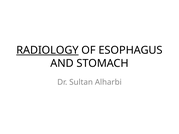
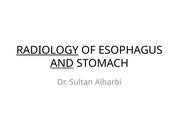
AND underline: none -> present
